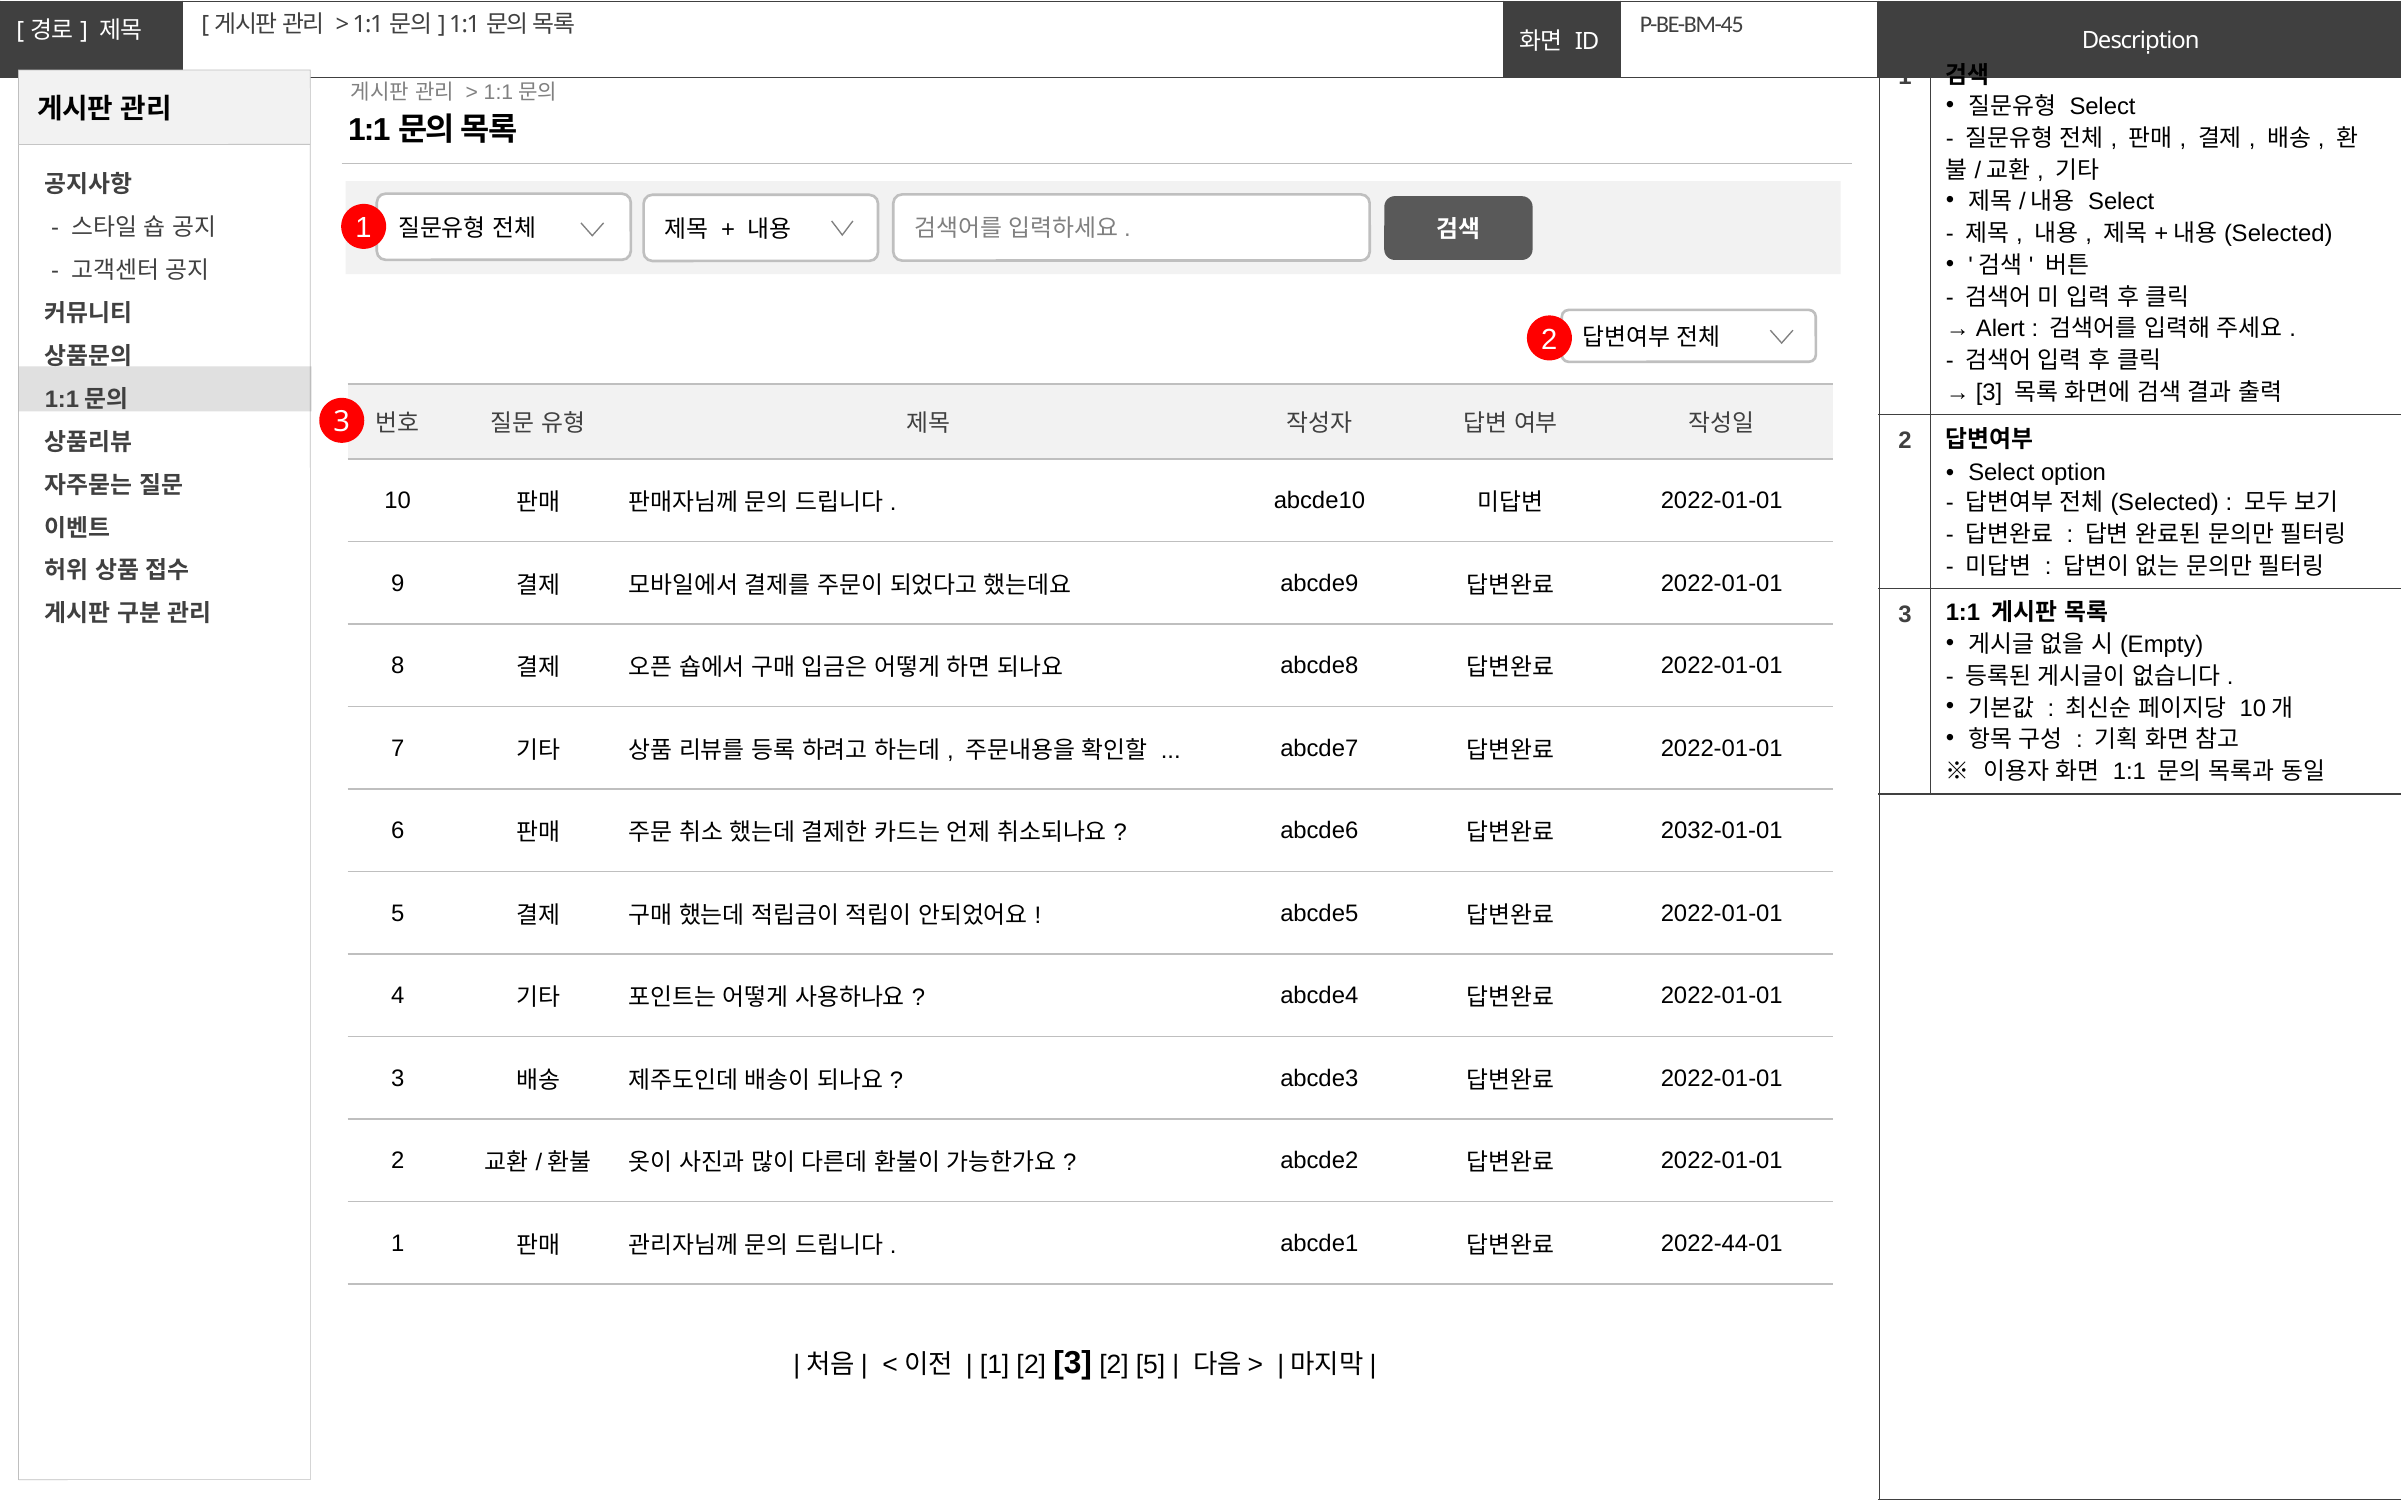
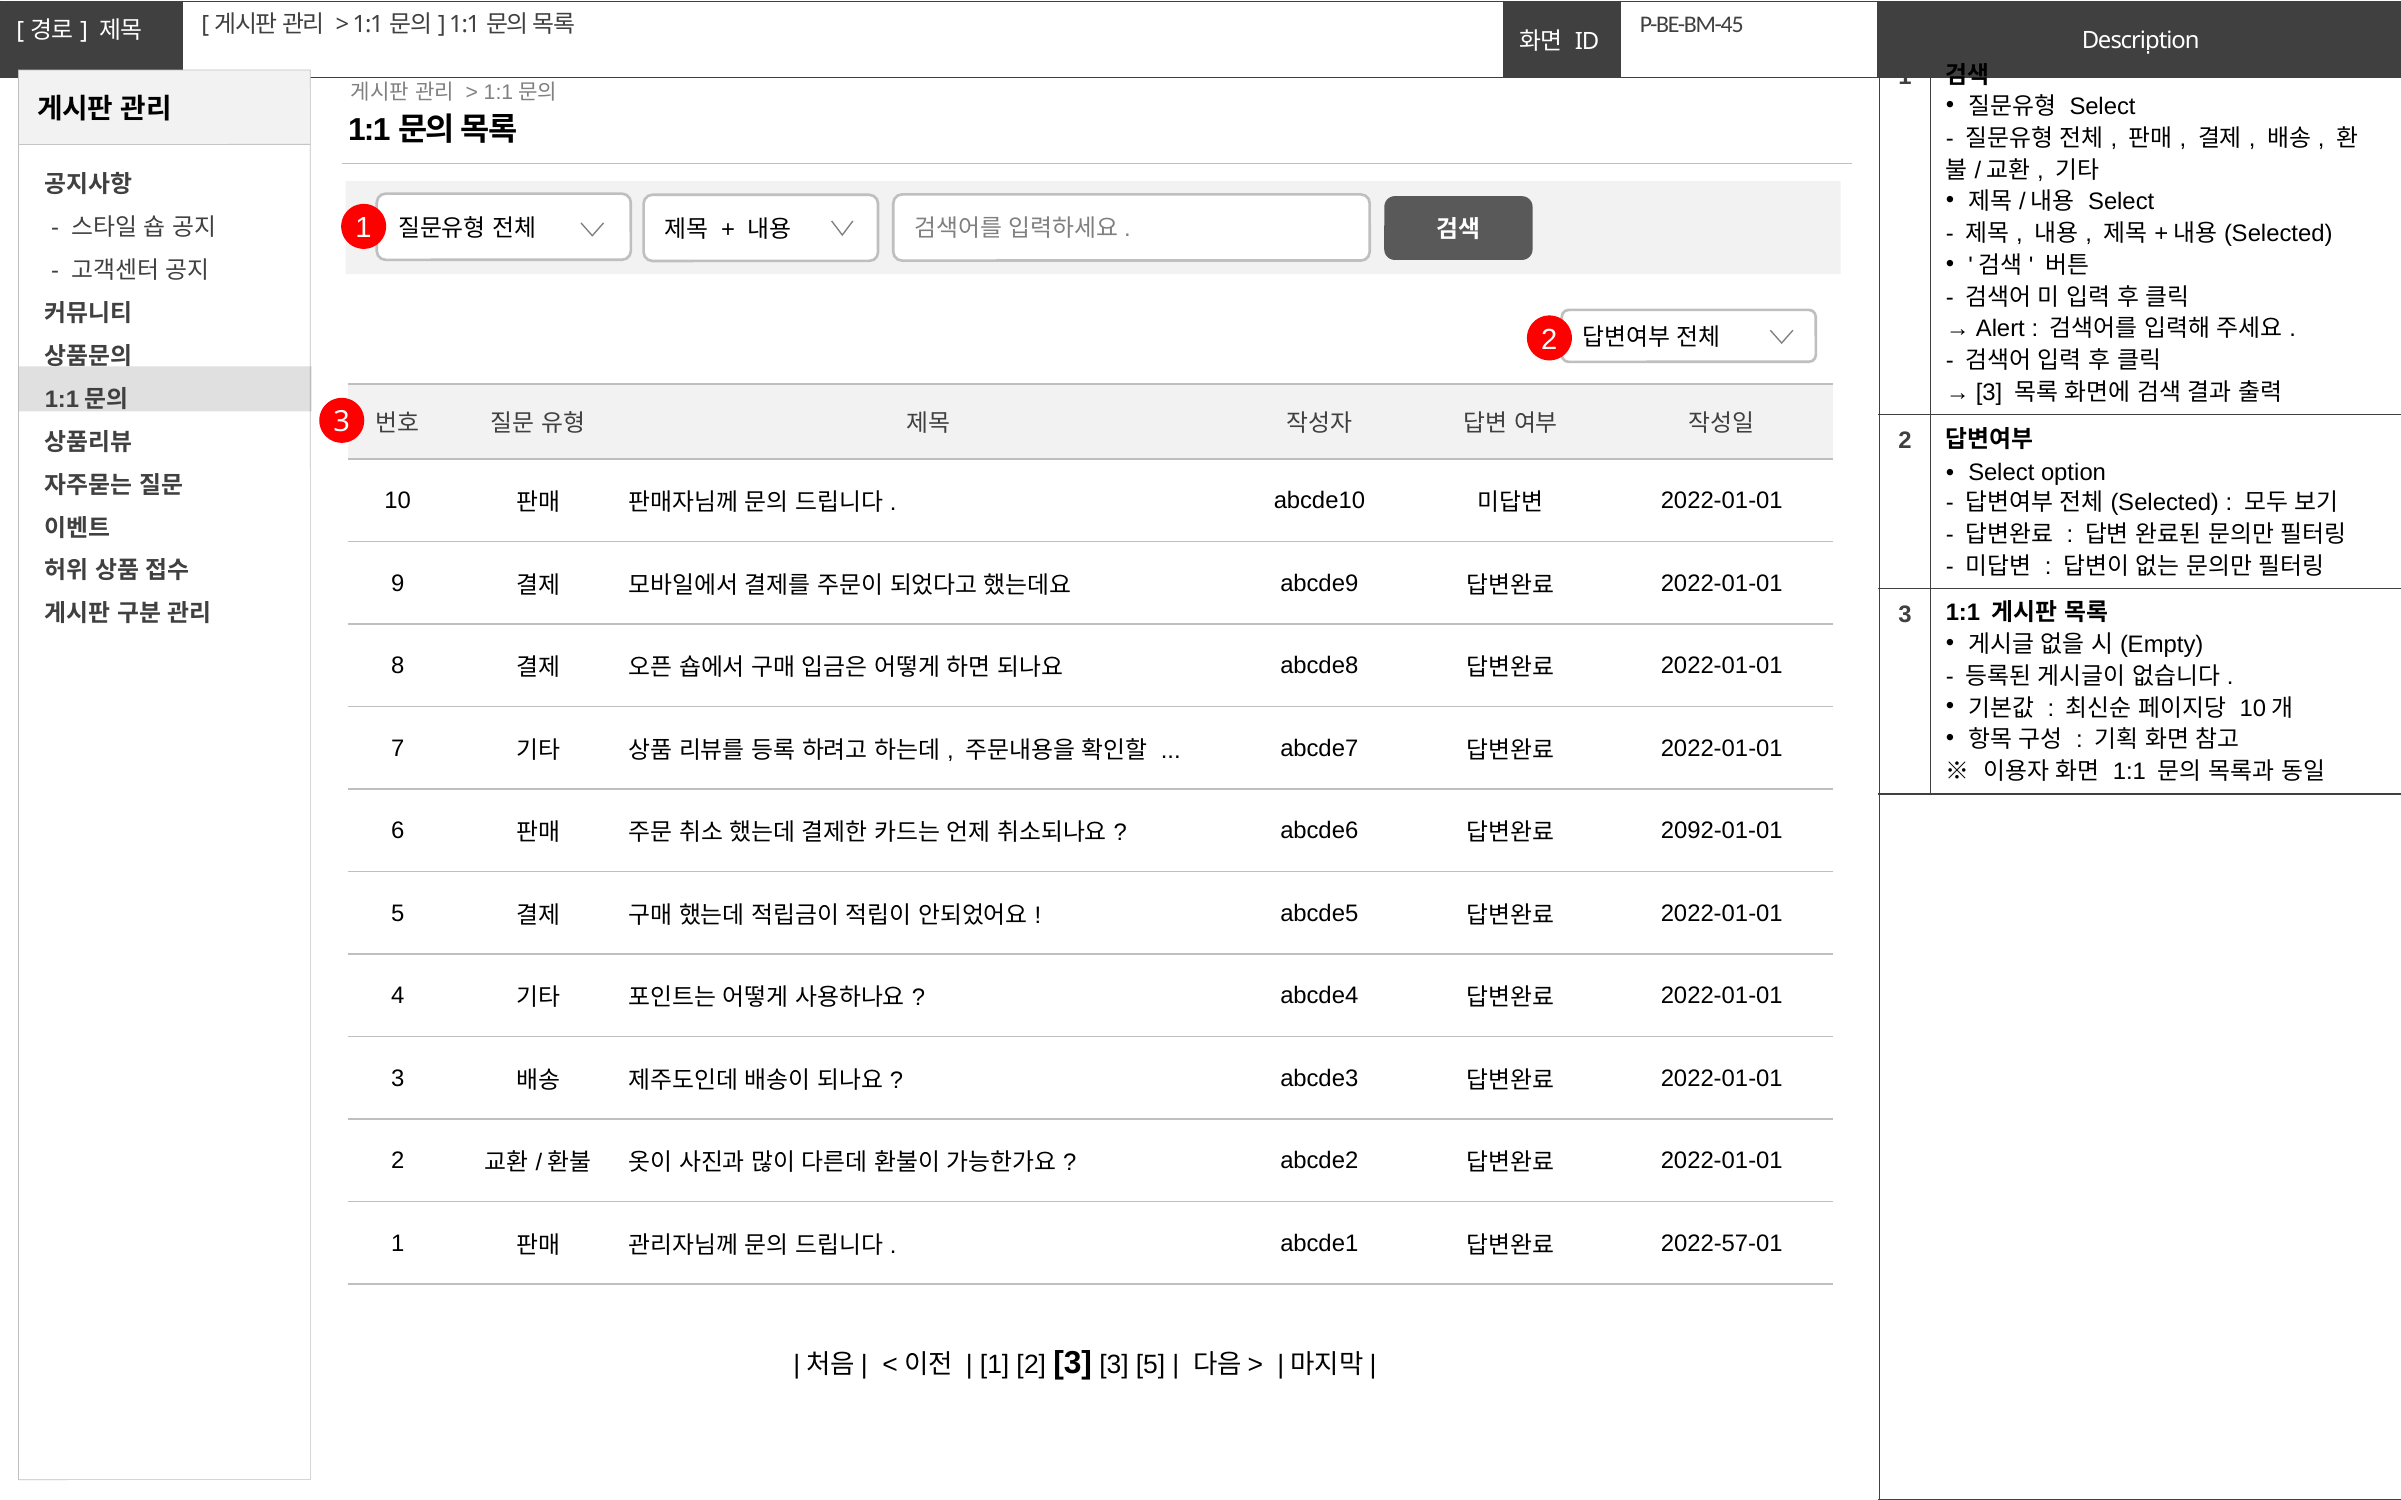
2032-01-01: 2032-01-01 -> 2092-01-01
2022-44-01: 2022-44-01 -> 2022-57-01
3 2: 2 -> 3
